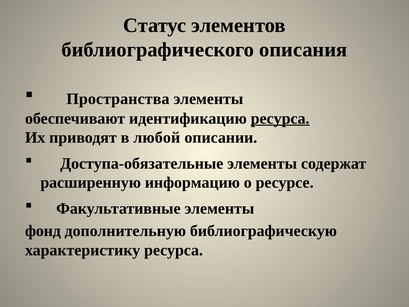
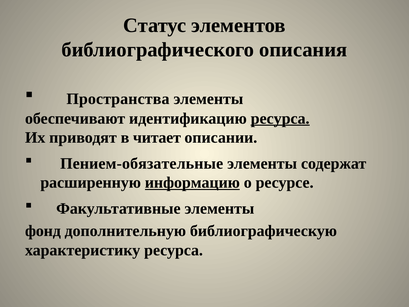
любой: любой -> читает
Доступа-обязательные: Доступа-обязательные -> Пением-обязательные
информацию underline: none -> present
